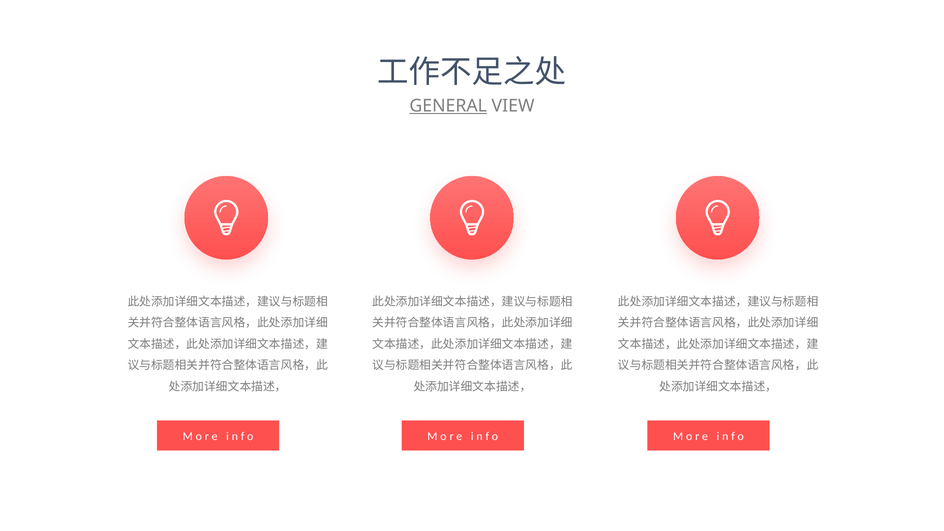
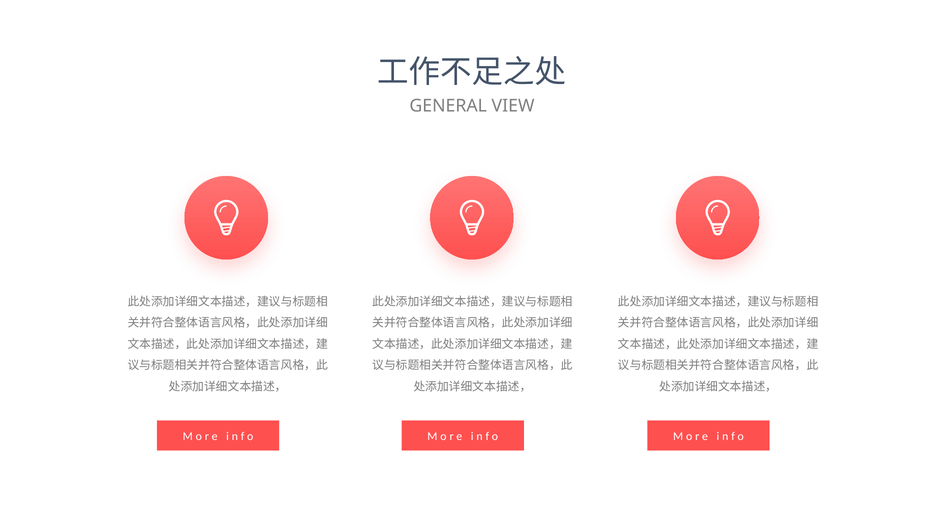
GENERAL underline: present -> none
